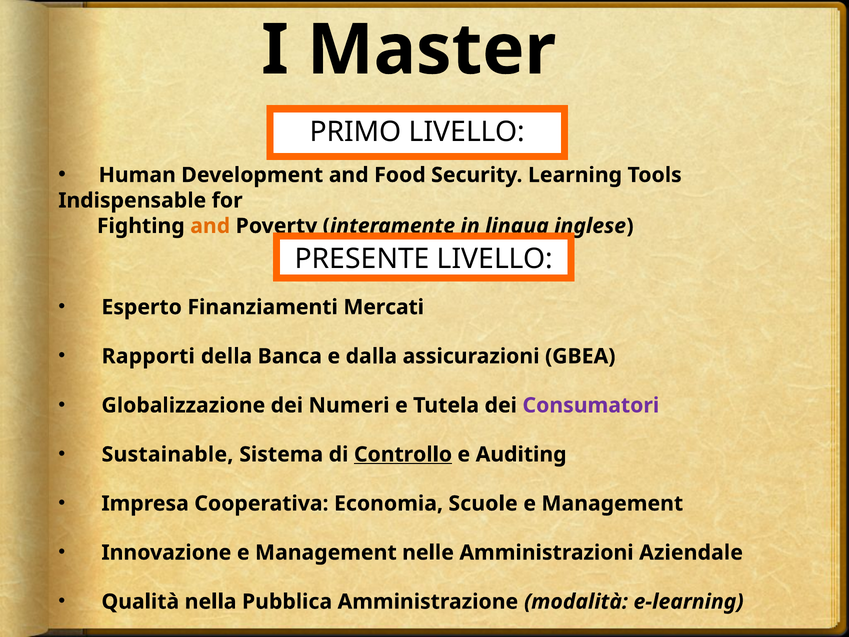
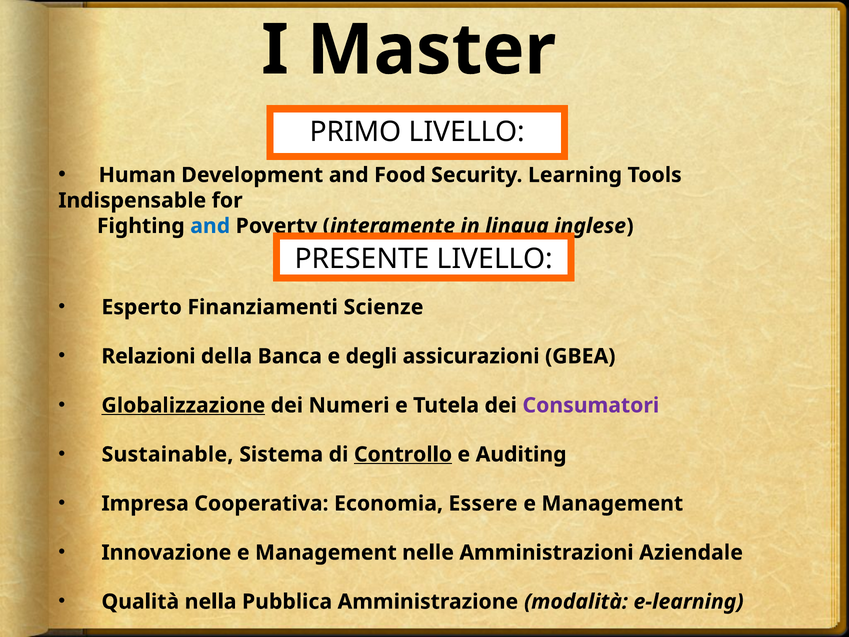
and at (210, 226) colour: orange -> blue
Mercati: Mercati -> Scienze
Rapporti: Rapporti -> Relazioni
dalla: dalla -> degli
Globalizzazione underline: none -> present
Scuole: Scuole -> Essere
